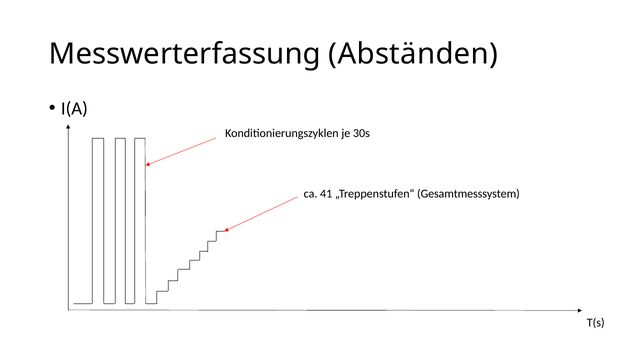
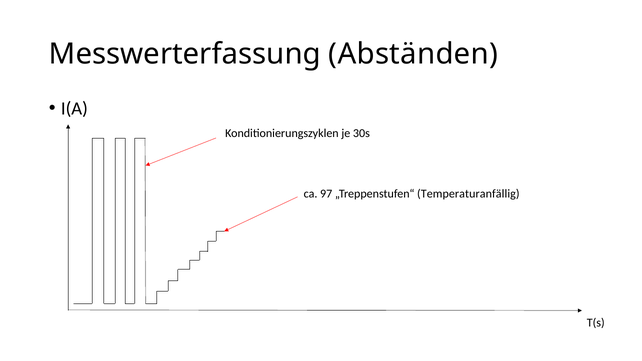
41: 41 -> 97
Gesamtmesssystem: Gesamtmesssystem -> Temperaturanfällig
